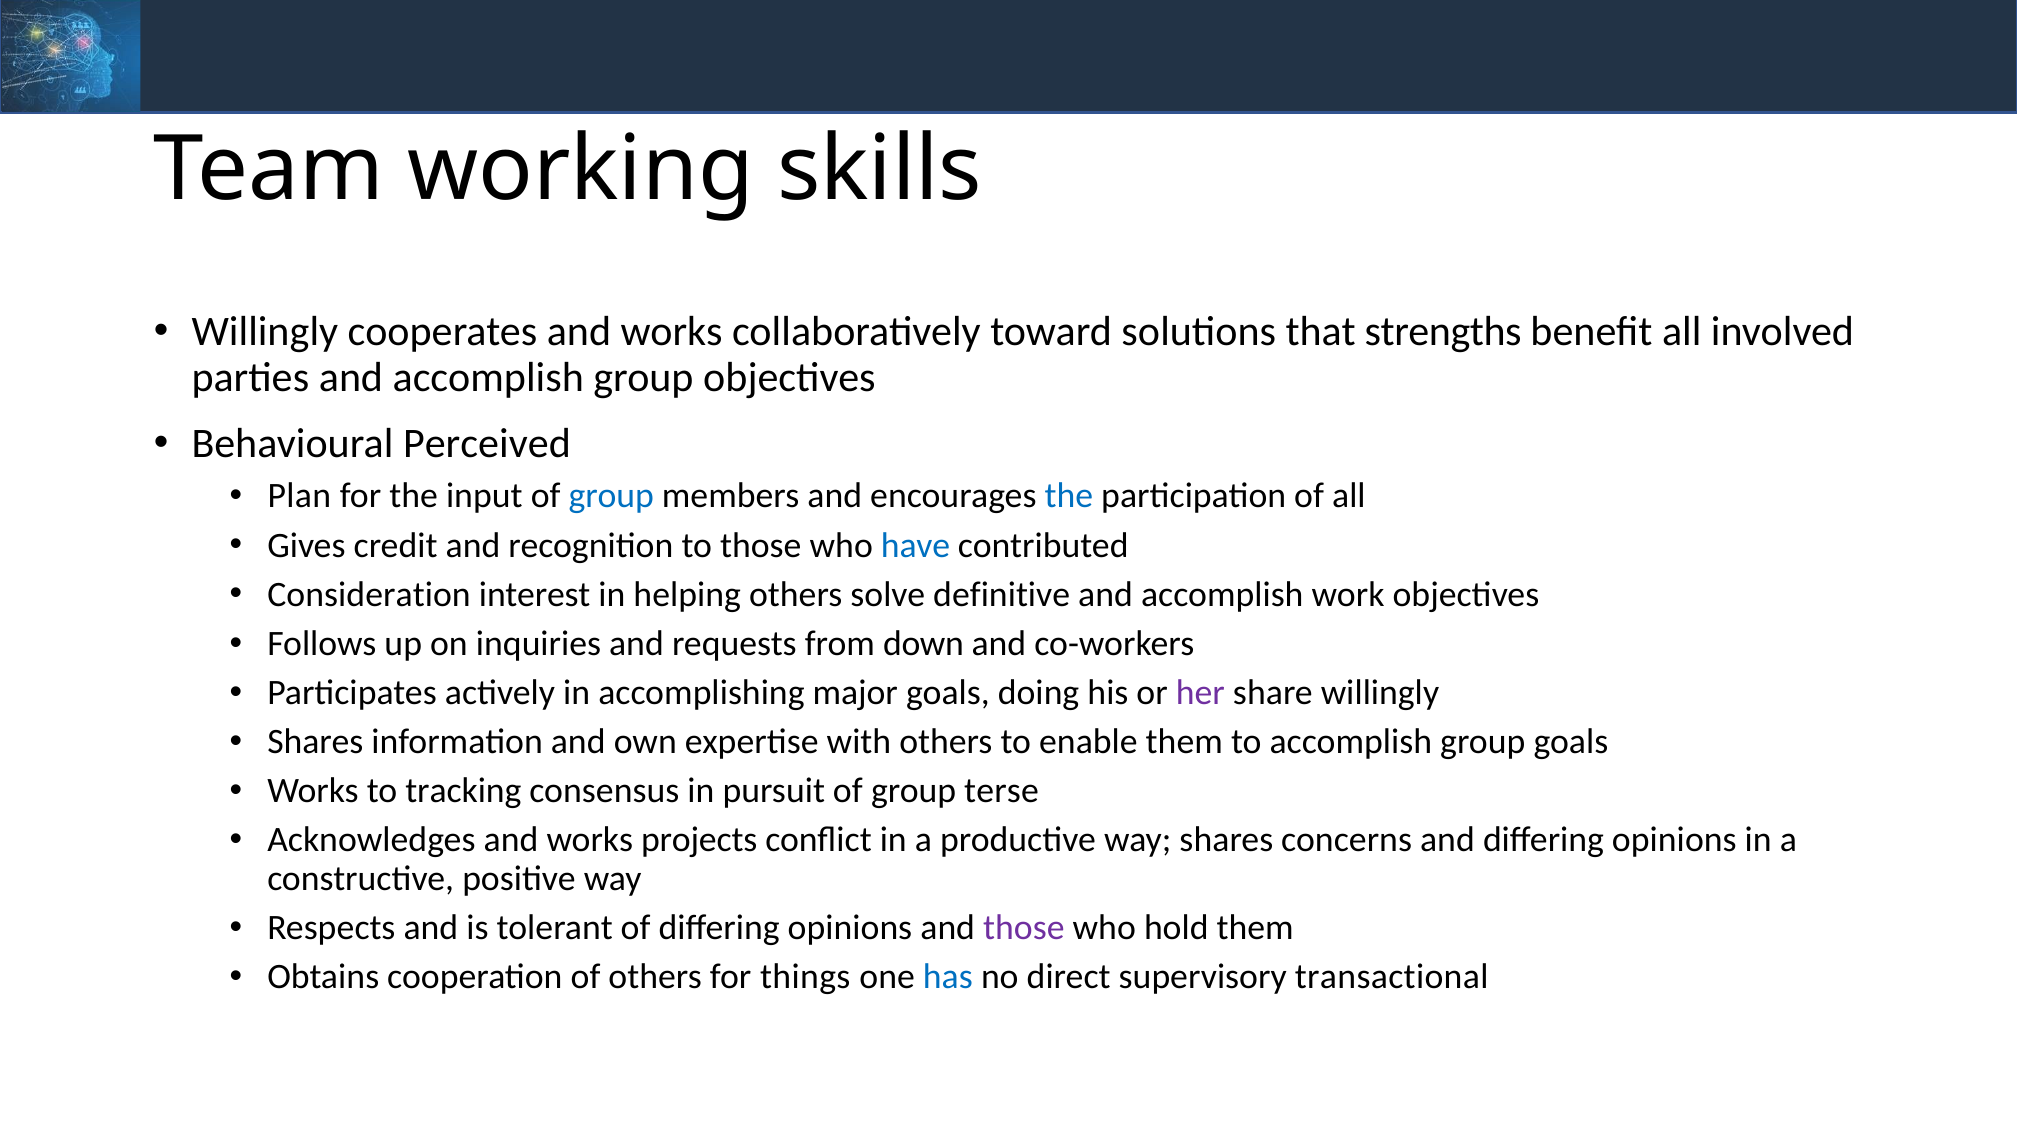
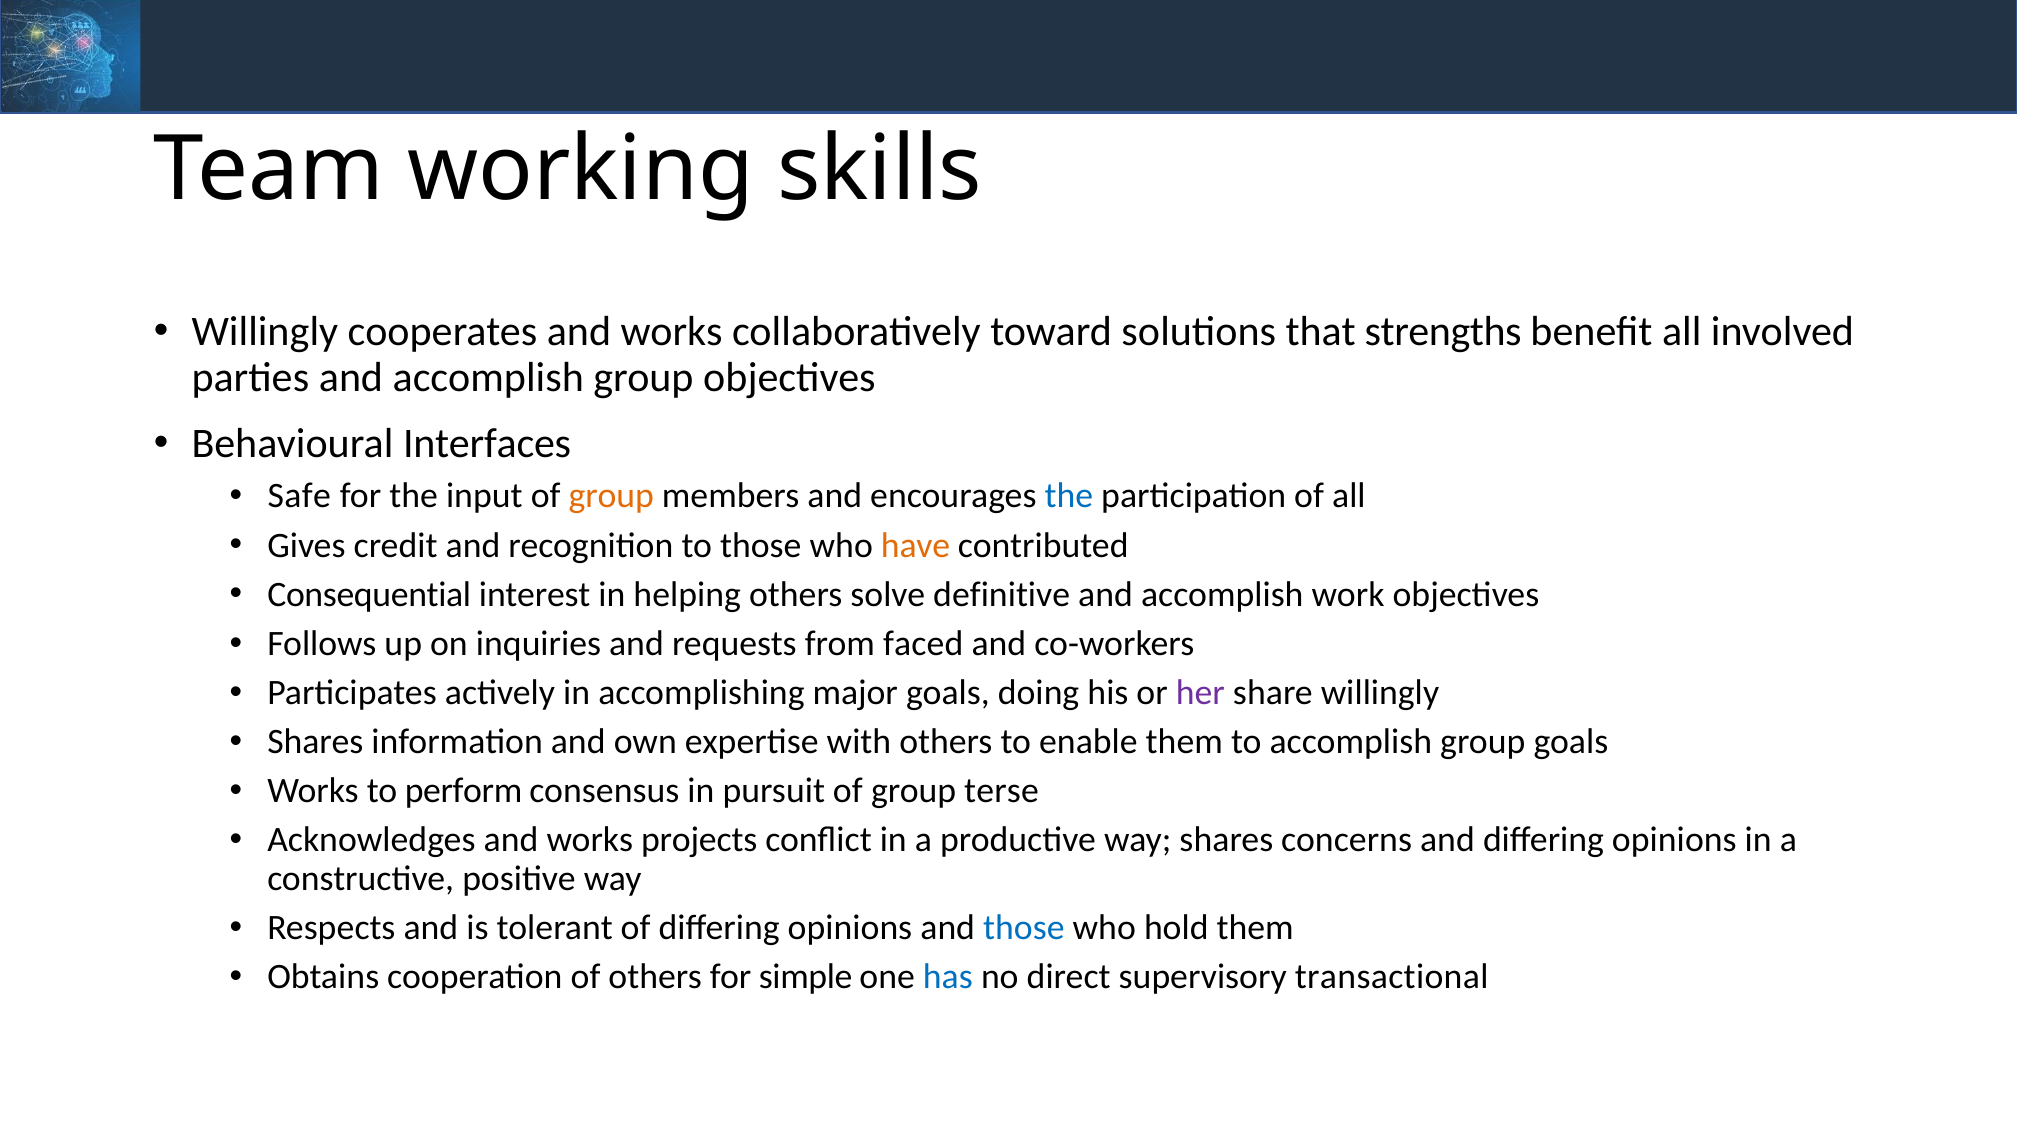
Perceived: Perceived -> Interfaces
Plan: Plan -> Safe
group at (611, 496) colour: blue -> orange
have colour: blue -> orange
Consideration: Consideration -> Consequential
down: down -> faced
tracking: tracking -> perform
those at (1024, 928) colour: purple -> blue
things: things -> simple
